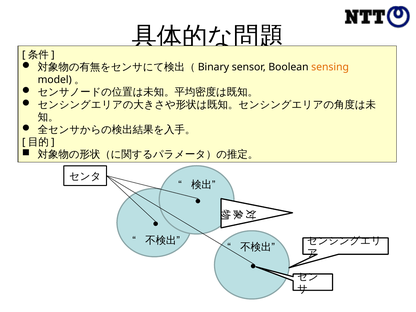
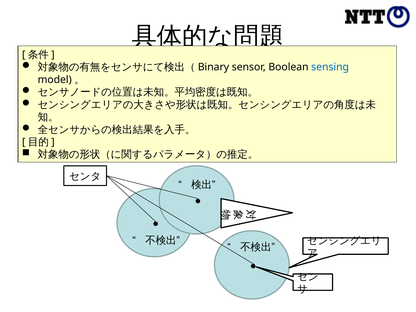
sensing colour: orange -> blue
